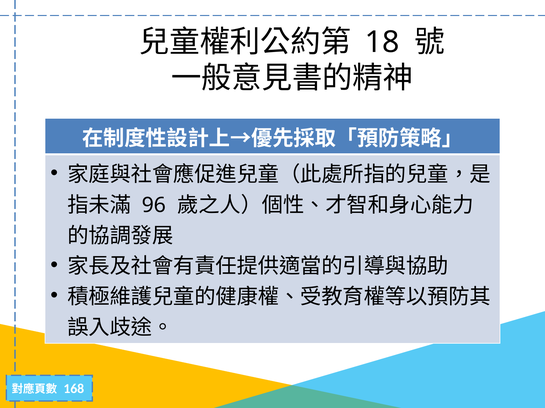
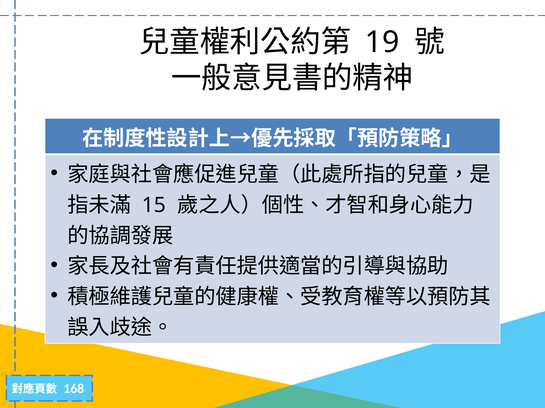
18: 18 -> 19
96: 96 -> 15
